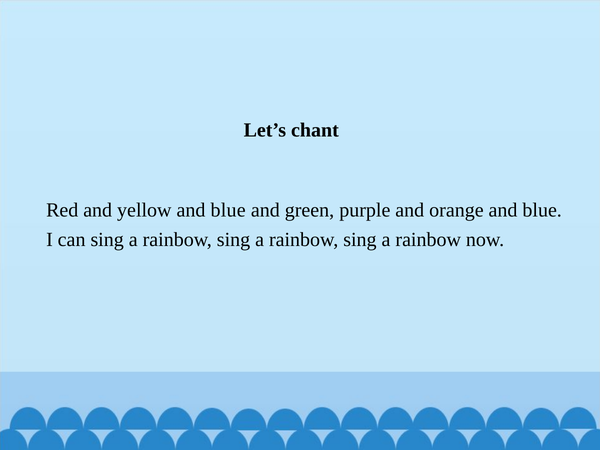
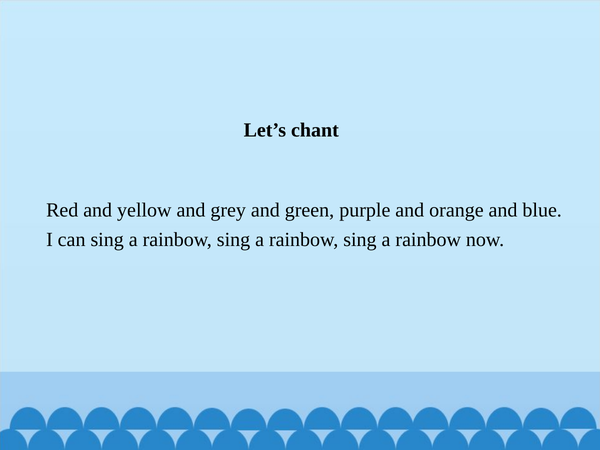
yellow and blue: blue -> grey
